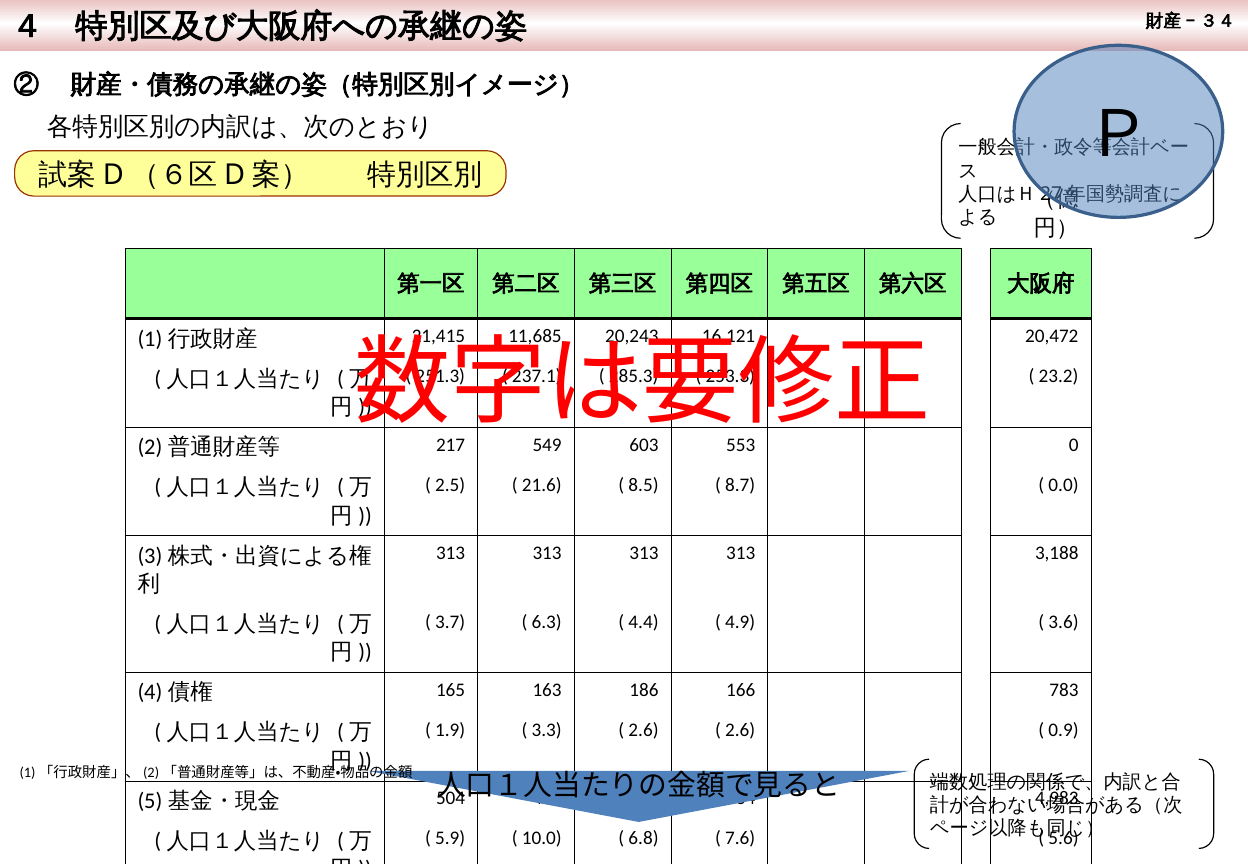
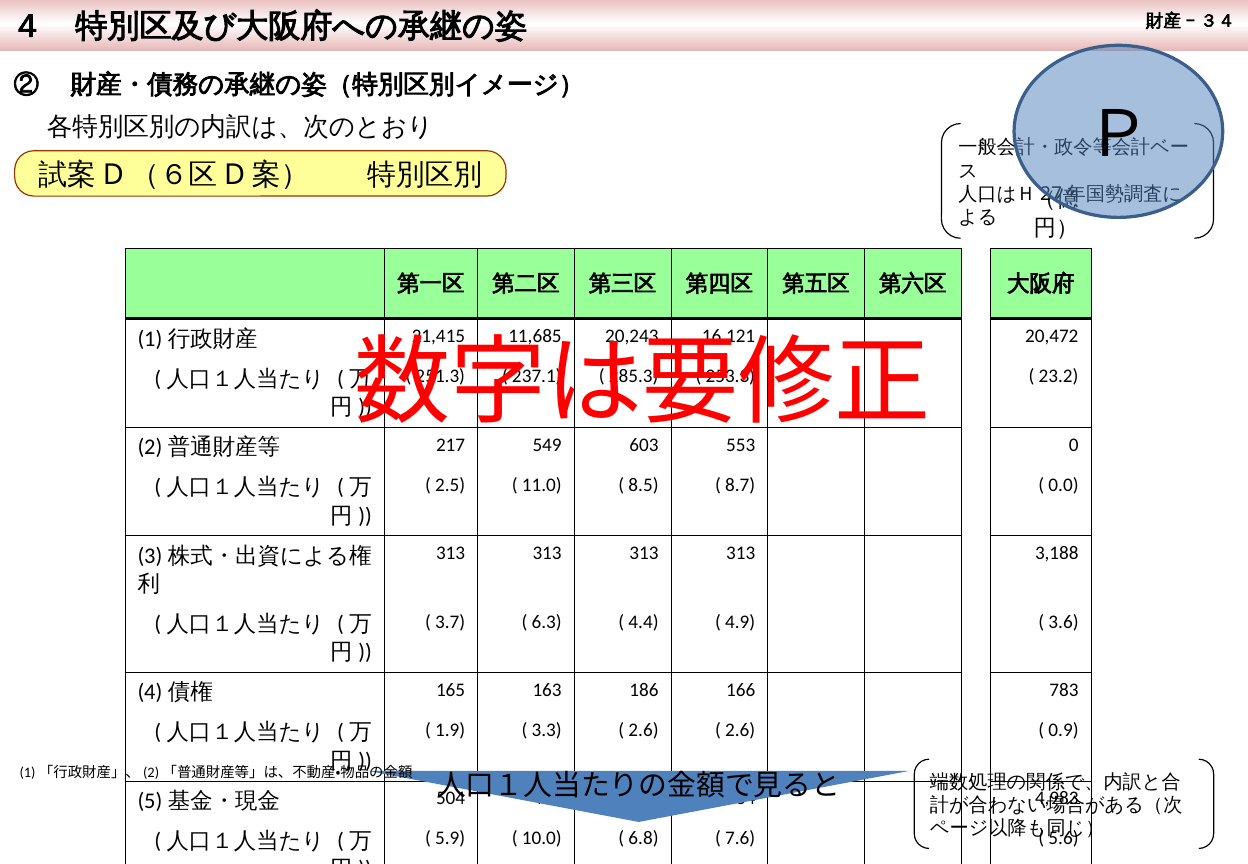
21.6: 21.6 -> 11.0
